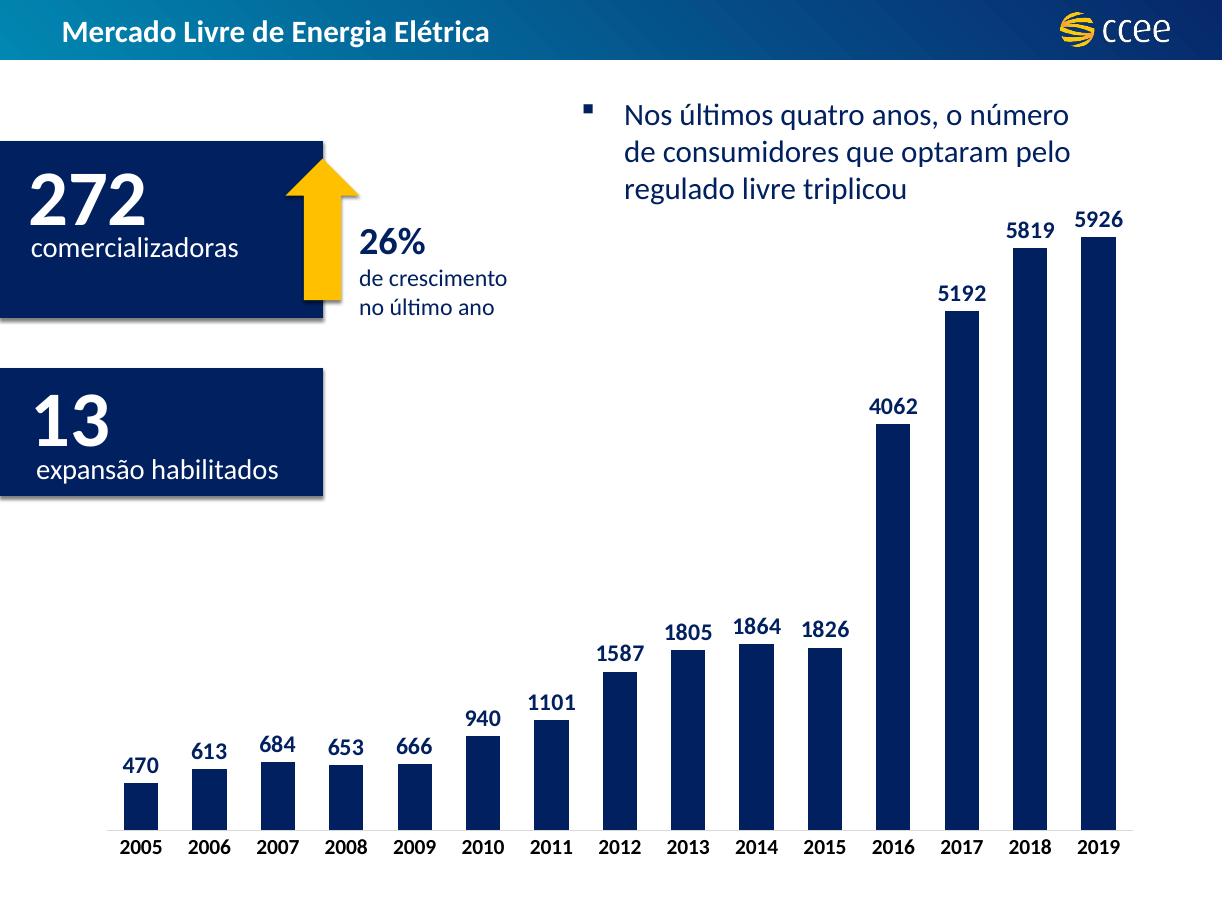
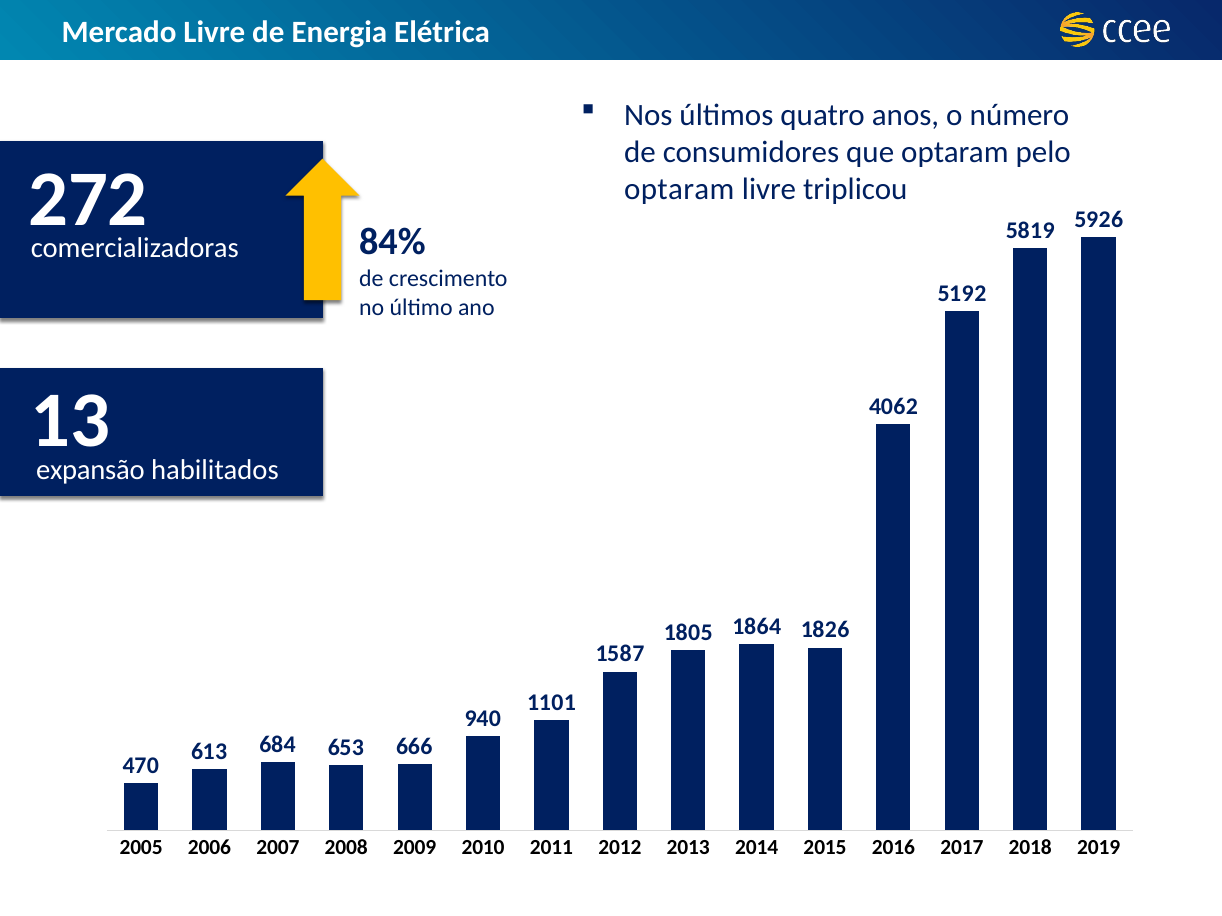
regulado at (680, 190): regulado -> optaram
26%: 26% -> 84%
